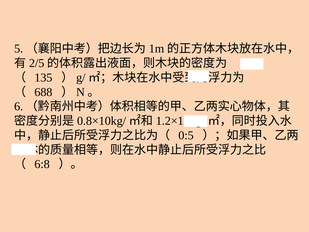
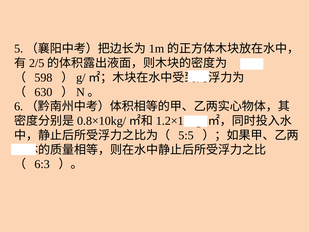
135: 135 -> 598
688: 688 -> 630
0:5: 0:5 -> 5:5
6:8: 6:8 -> 6:3
